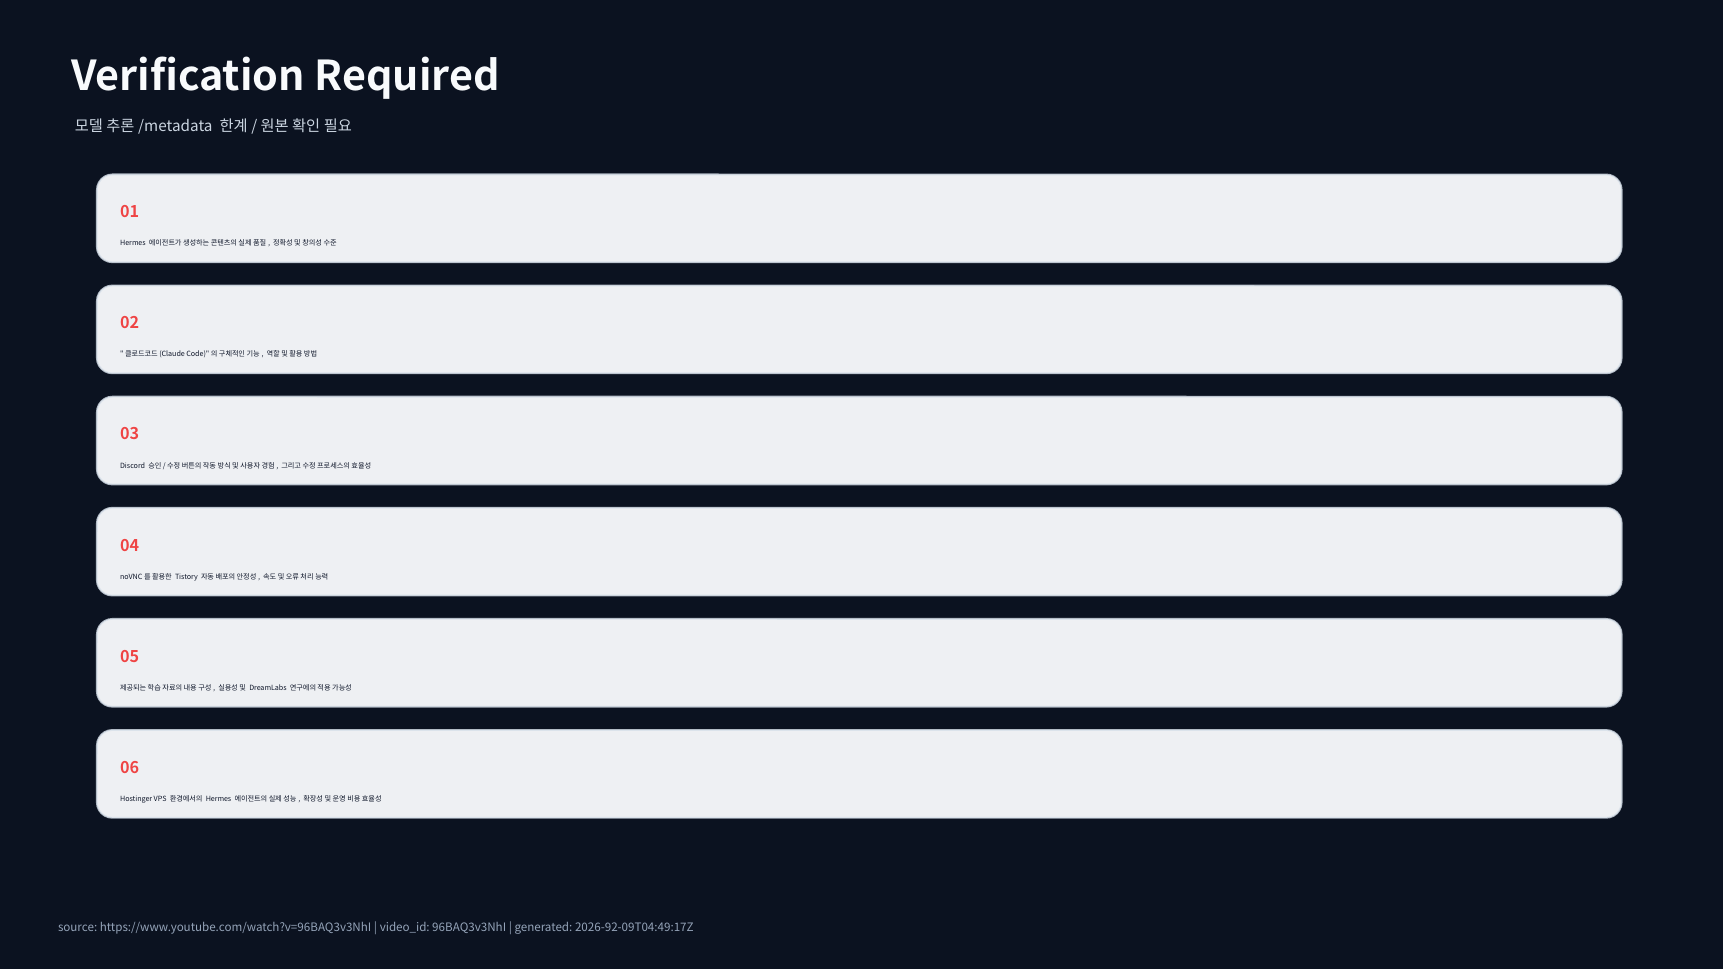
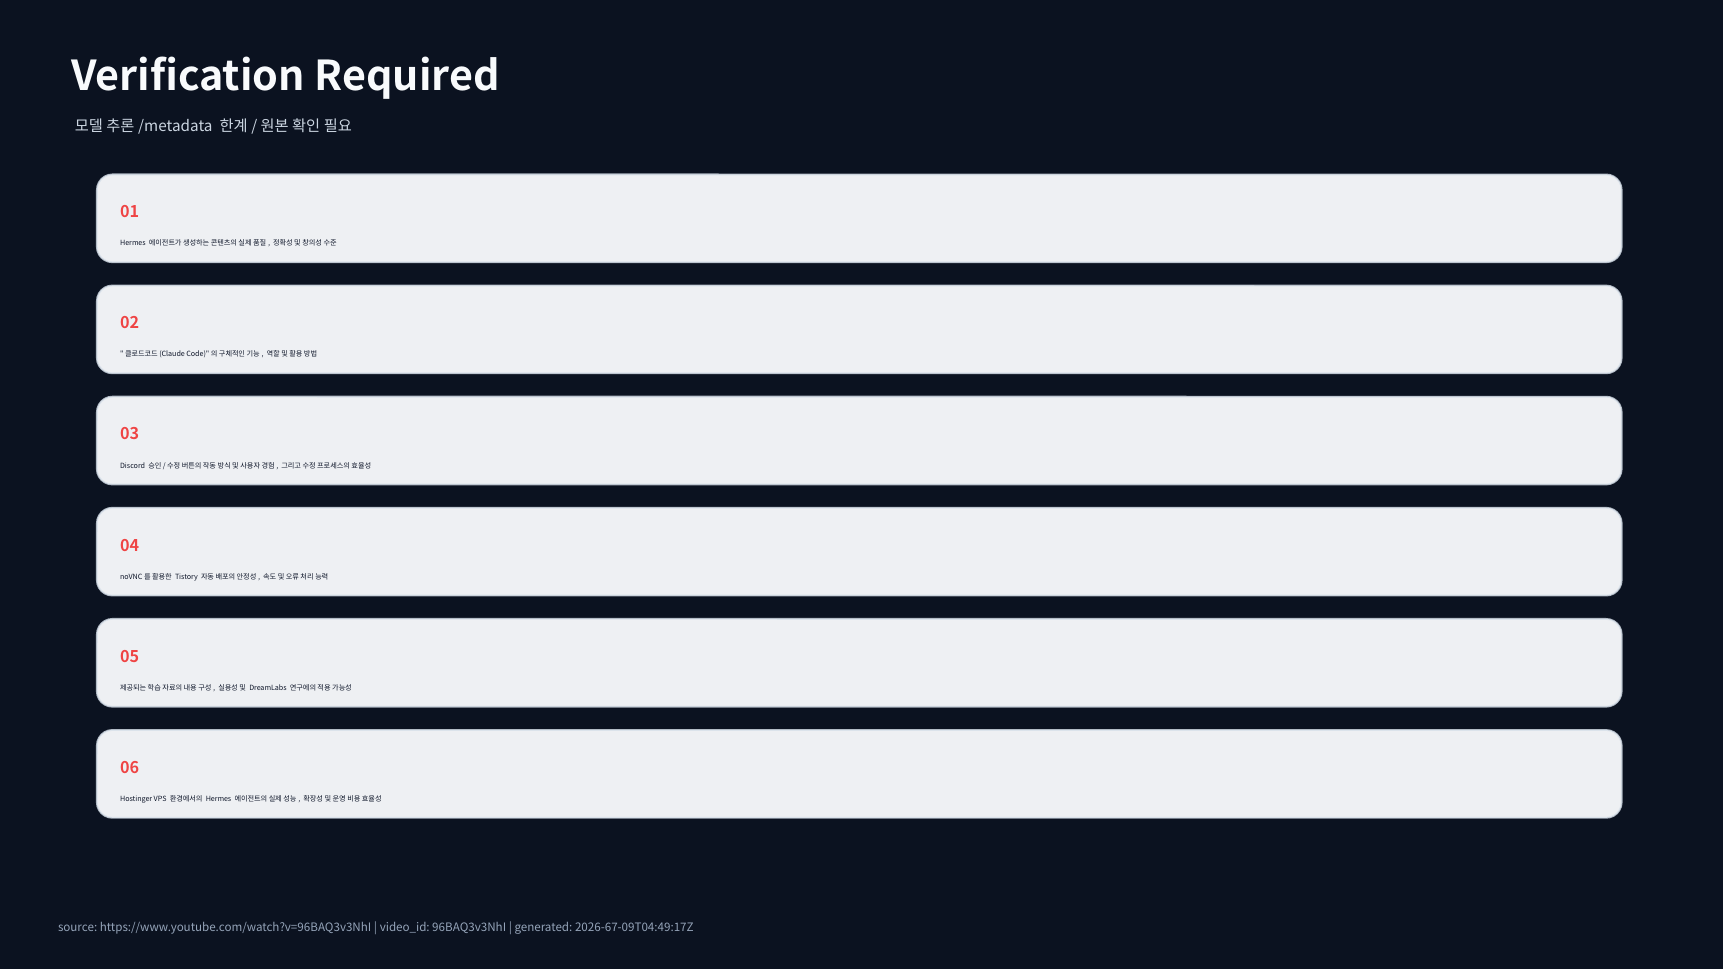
2026-92-09T04:49:17Z: 2026-92-09T04:49:17Z -> 2026-67-09T04:49:17Z
